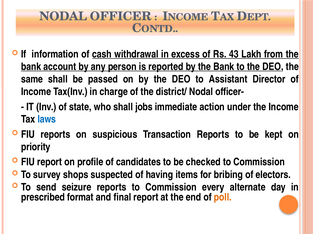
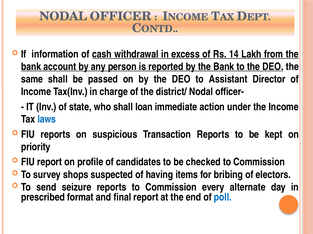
43: 43 -> 14
jobs: jobs -> loan
poll colour: orange -> blue
